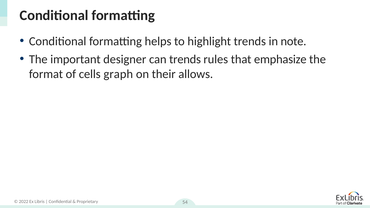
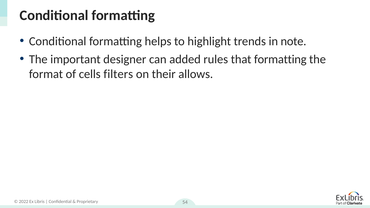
can trends: trends -> added
that emphasize: emphasize -> formatting
graph: graph -> filters
